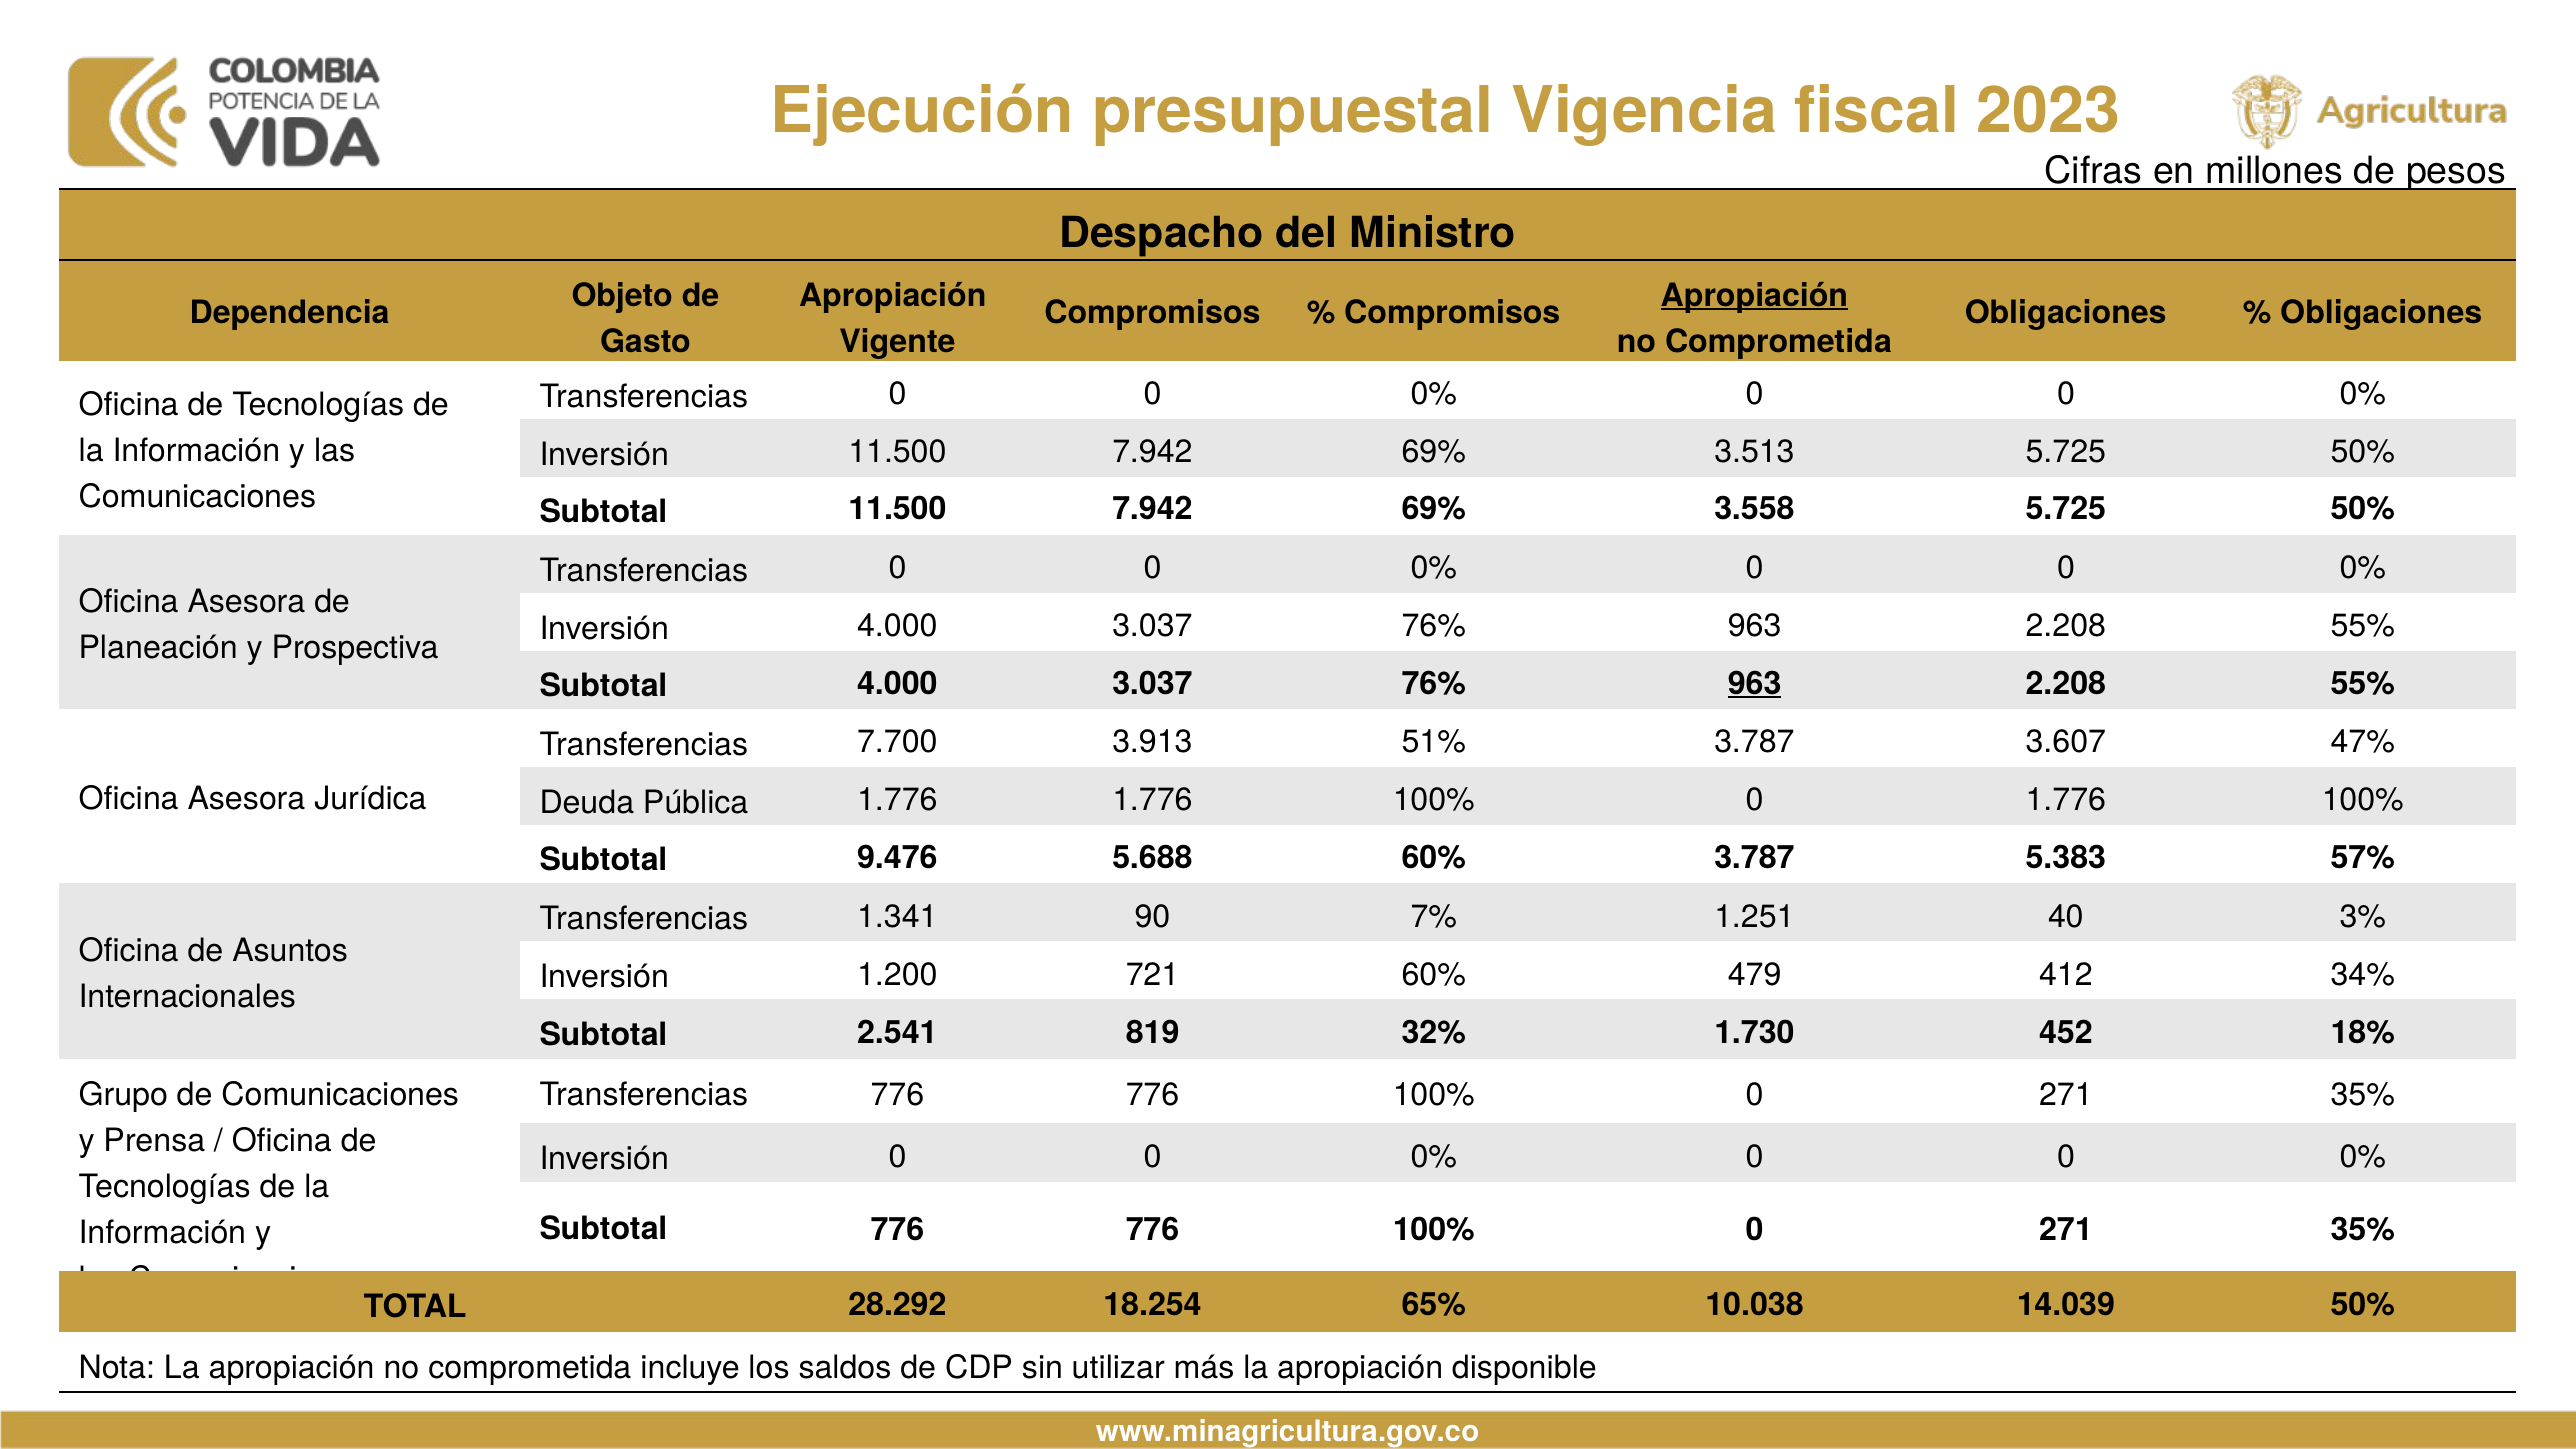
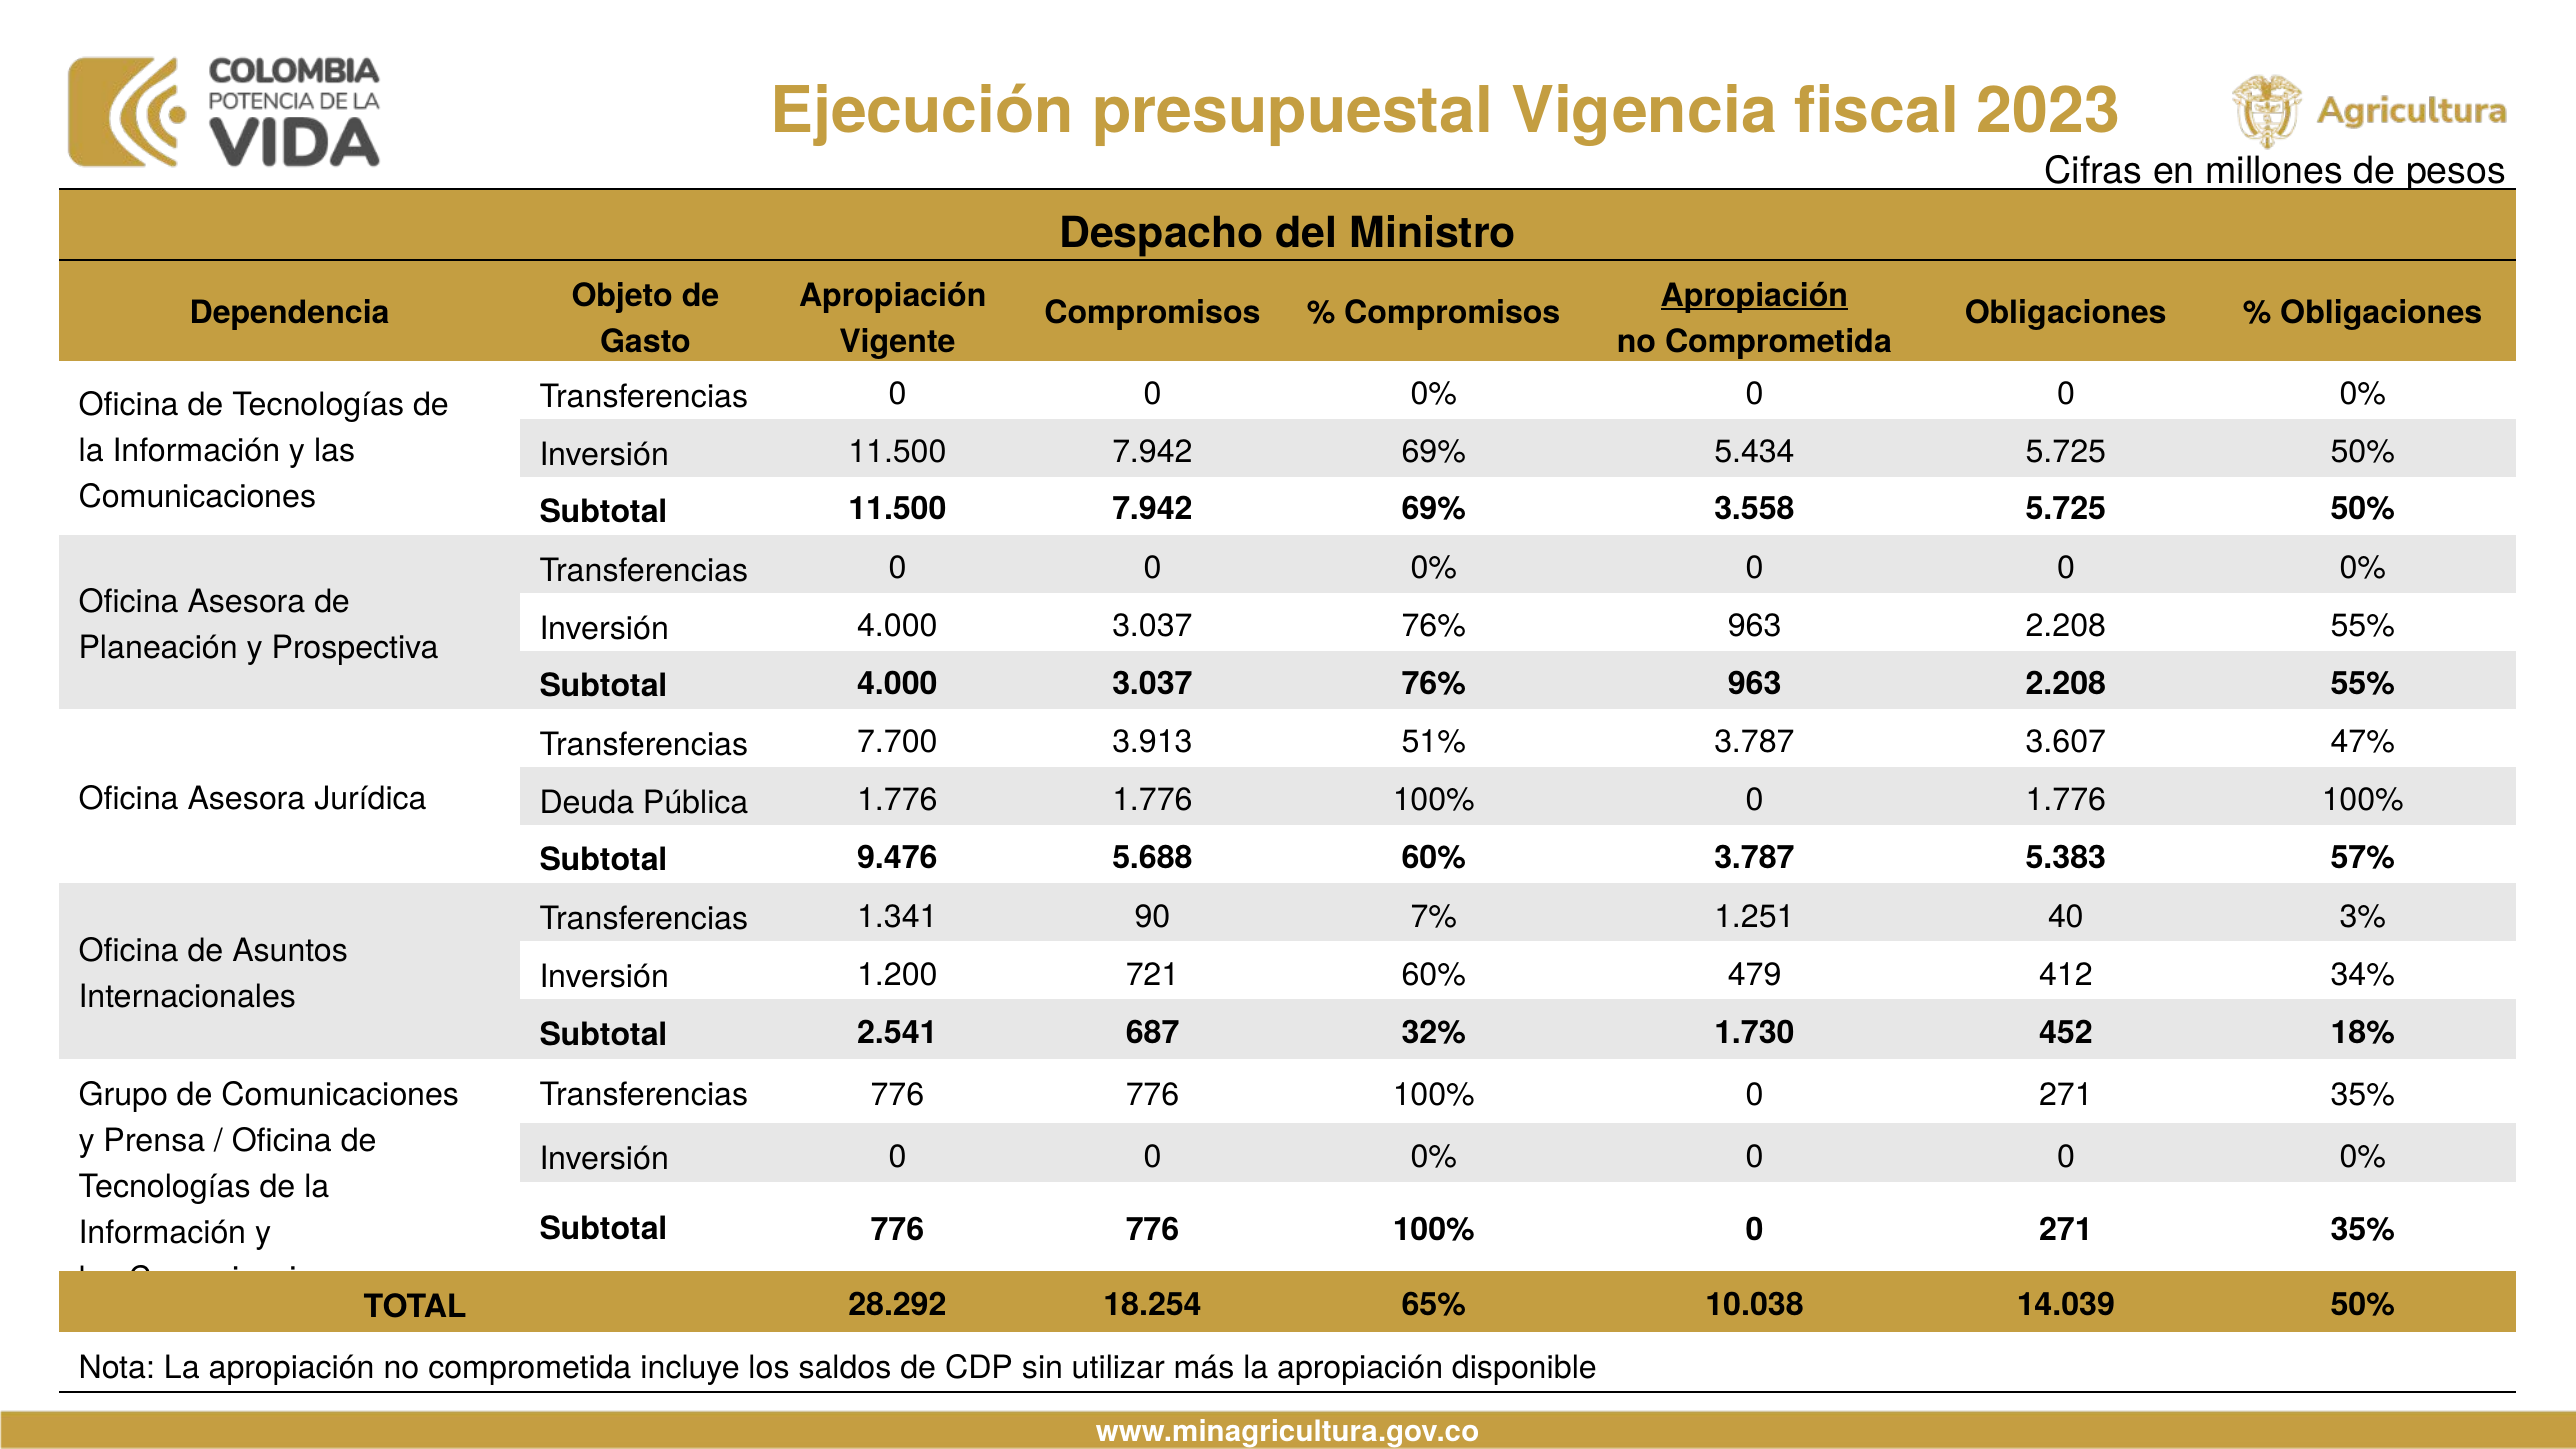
3.513: 3.513 -> 5.434
963 at (1755, 683) underline: present -> none
819: 819 -> 687
